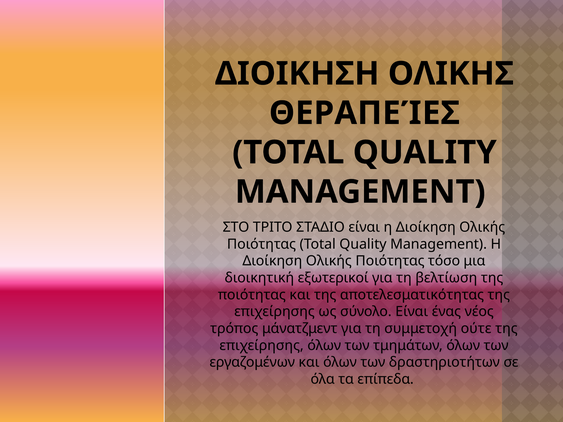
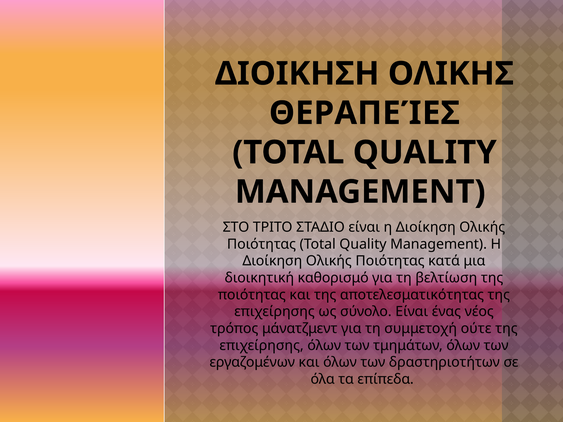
τόσο: τόσο -> κατά
εξωτερικοί: εξωτερικοί -> καθορισμό
